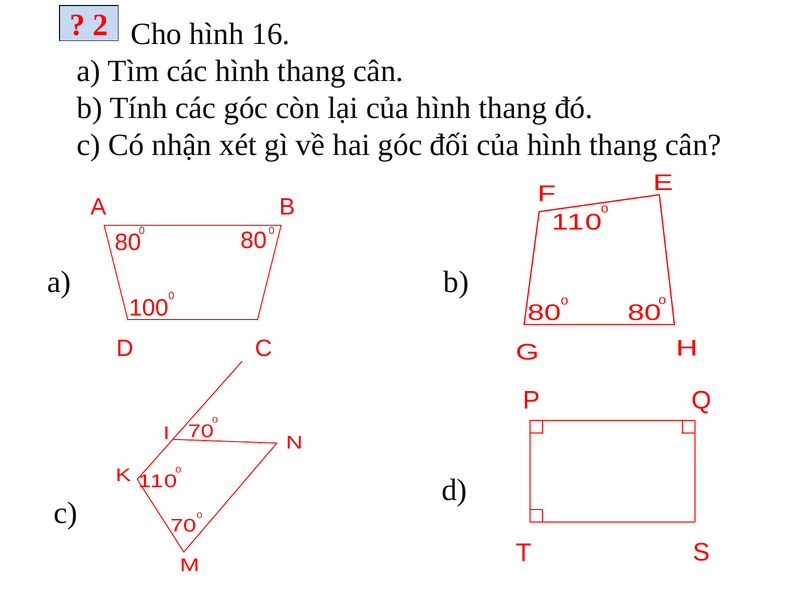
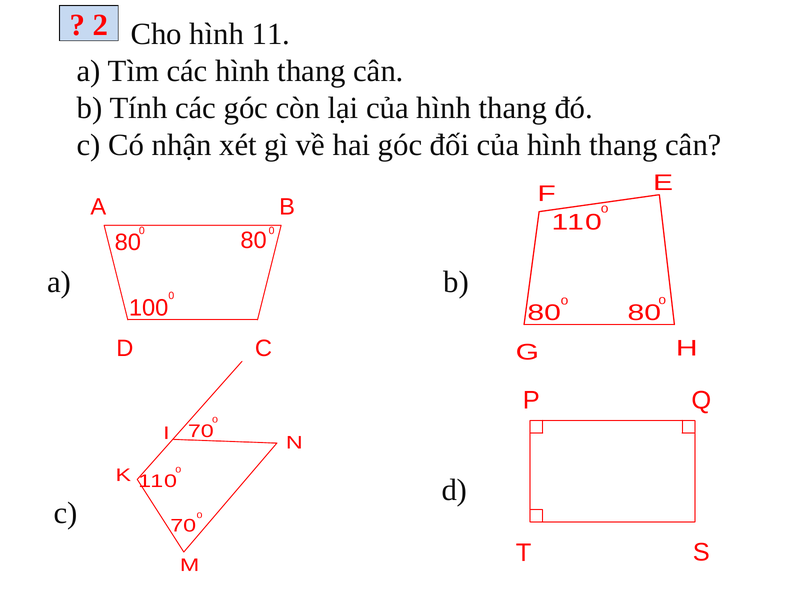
16: 16 -> 11
